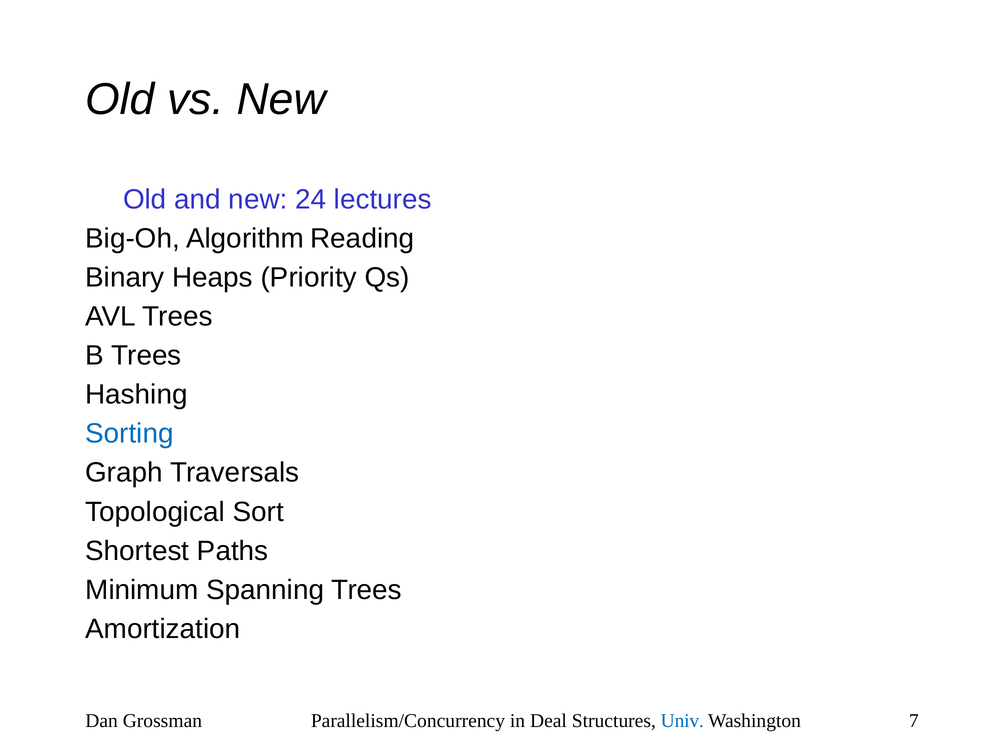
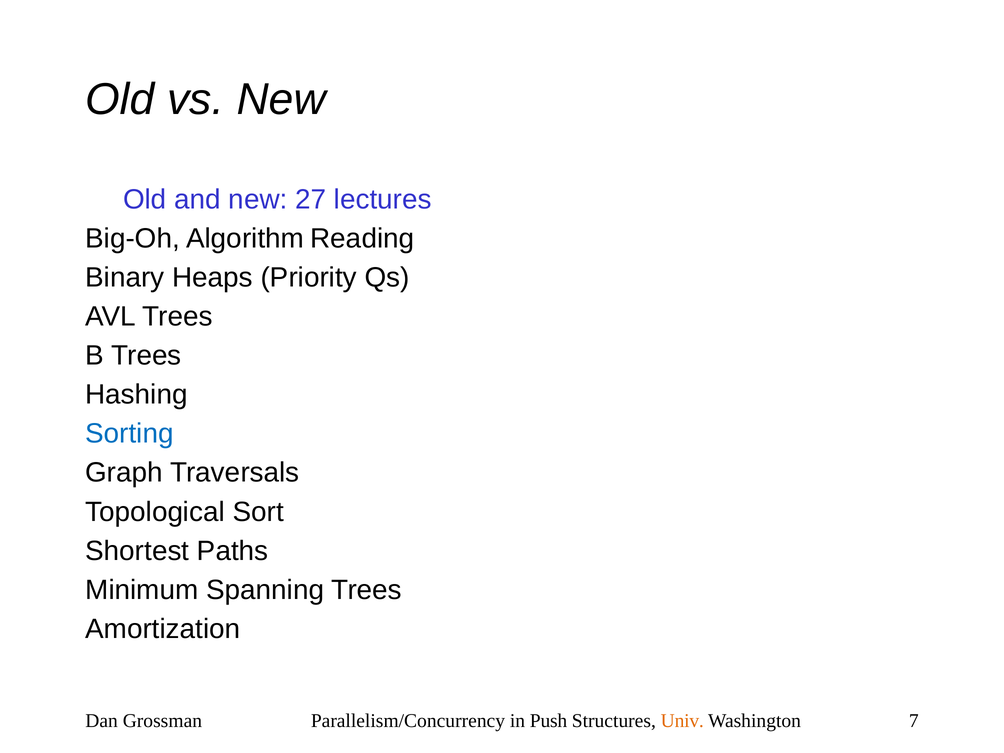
24: 24 -> 27
Deal: Deal -> Push
Univ colour: blue -> orange
